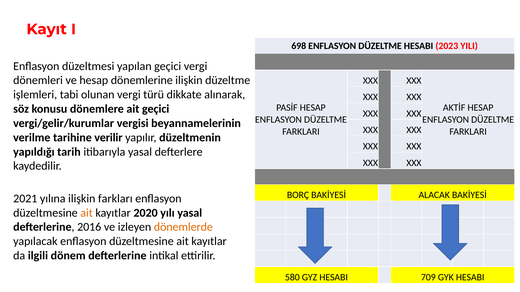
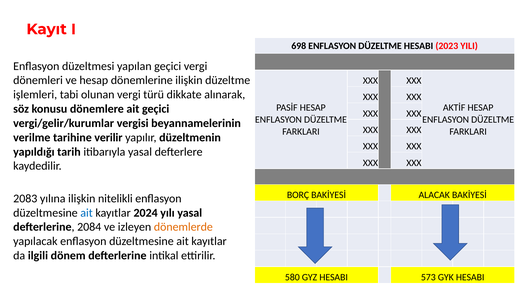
2021: 2021 -> 2083
farkları: farkları -> nitelikli
ait at (87, 213) colour: orange -> blue
2020: 2020 -> 2024
2016: 2016 -> 2084
709: 709 -> 573
